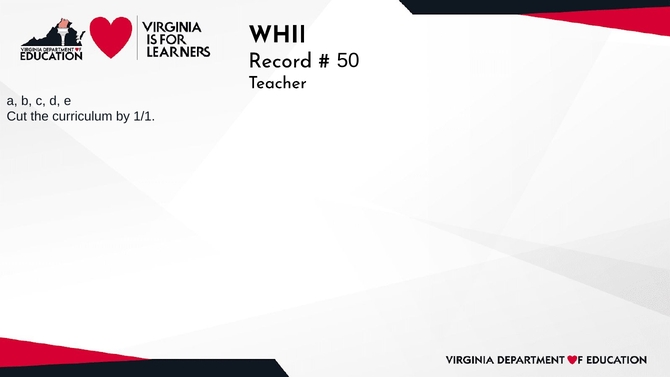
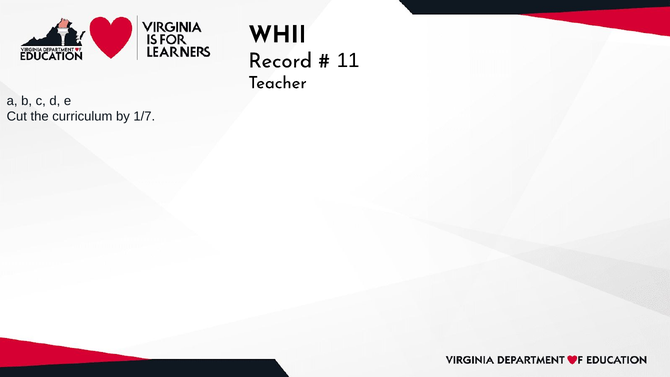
50: 50 -> 11
1/1: 1/1 -> 1/7
